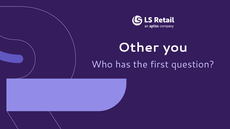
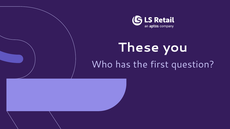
Other: Other -> These
